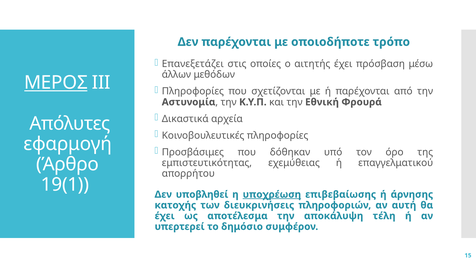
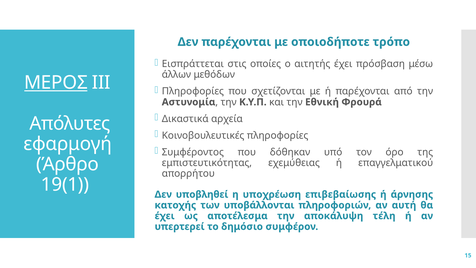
Επανεξετάζει: Επανεξετάζει -> Εισπράττεται
Προσβάσιμες: Προσβάσιμες -> Συμφέροντος
υποχρέωση underline: present -> none
διευκρινήσεις: διευκρινήσεις -> υποβάλλονται
